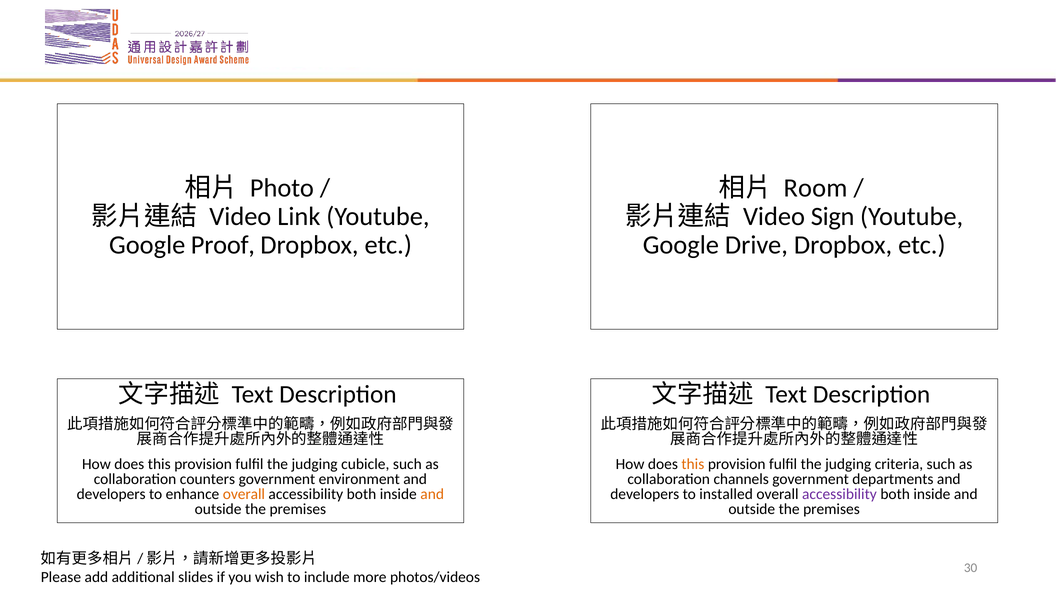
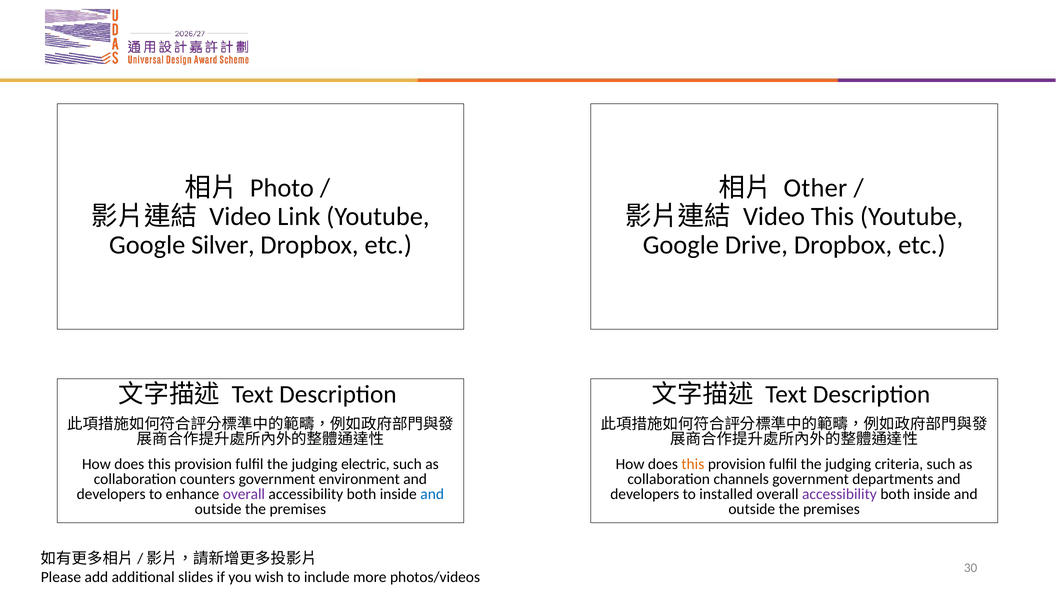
Room: Room -> Other
Video Sign: Sign -> This
Proof: Proof -> Silver
cubicle: cubicle -> electric
overall at (244, 494) colour: orange -> purple
and at (432, 494) colour: orange -> blue
